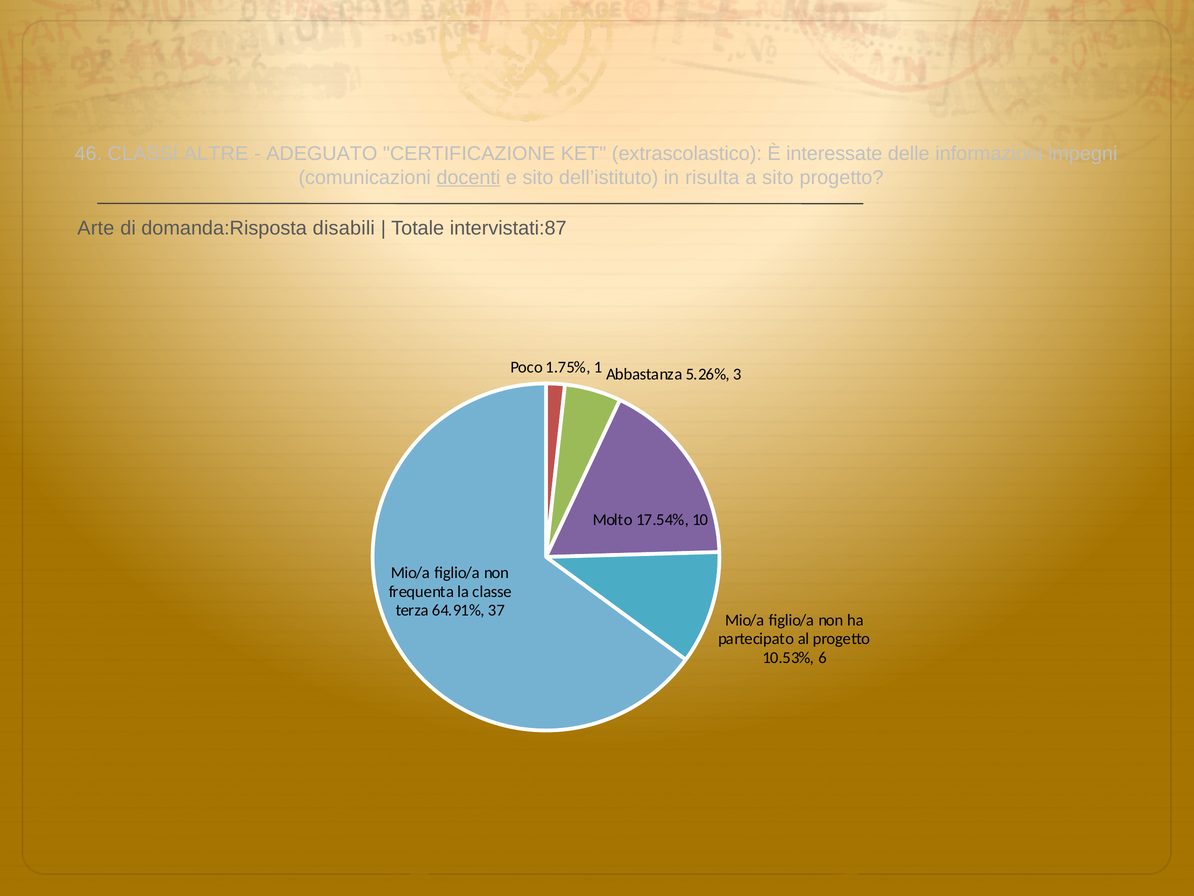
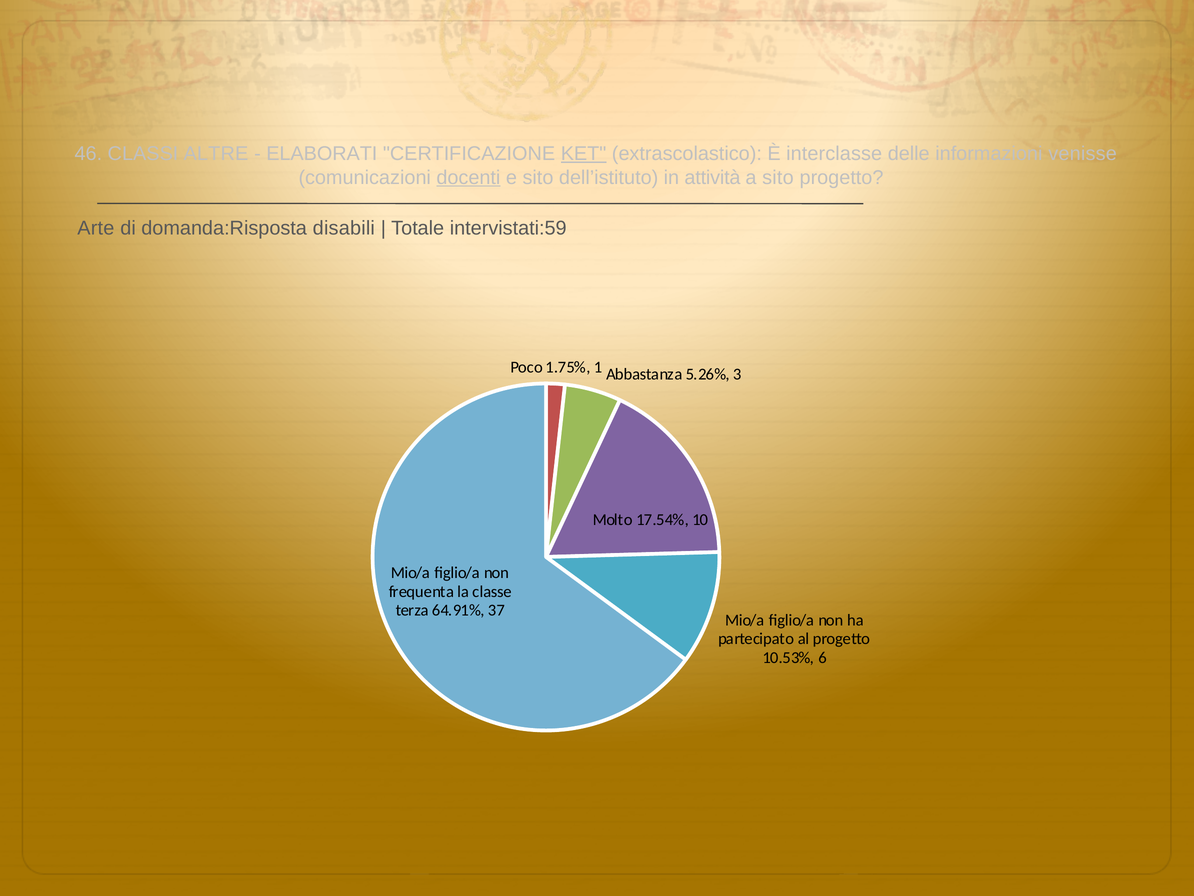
ADEGUATO: ADEGUATO -> ELABORATI
KET underline: none -> present
interessate: interessate -> interclasse
impegni: impegni -> venisse
risulta: risulta -> attività
intervistati:87: intervistati:87 -> intervistati:59
